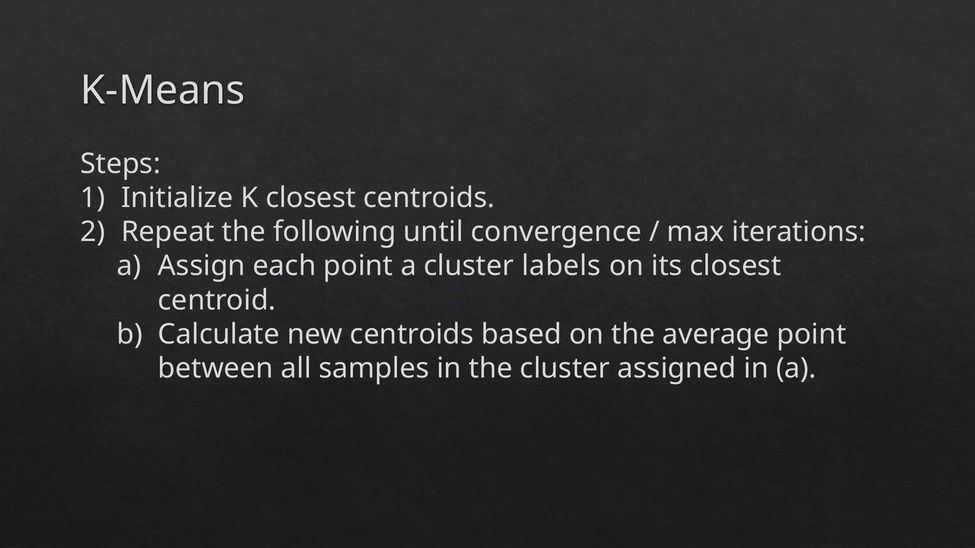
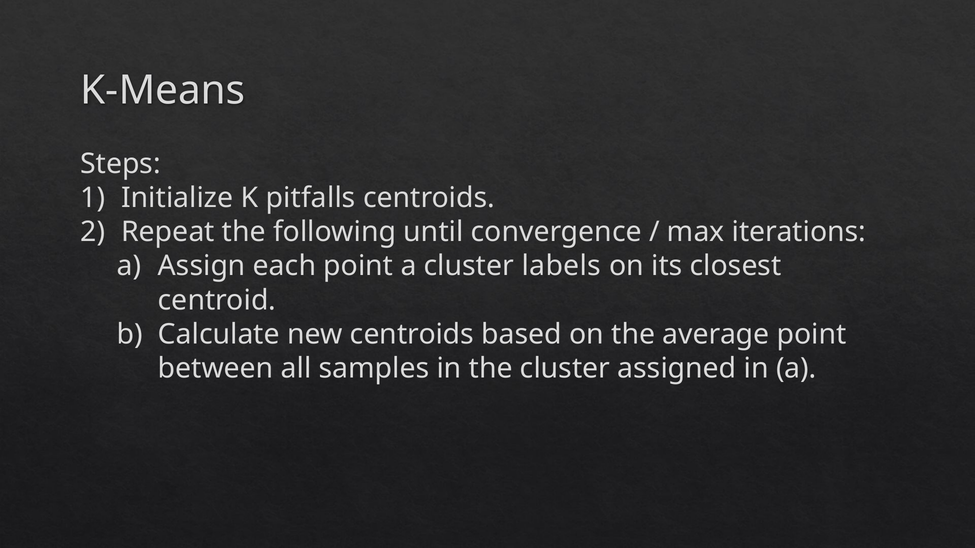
K closest: closest -> pitfalls
